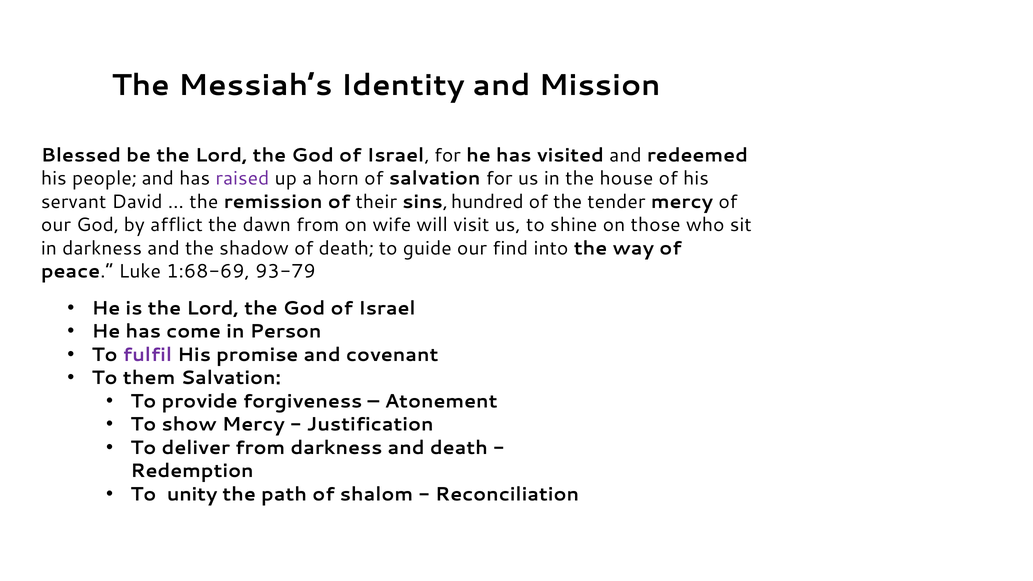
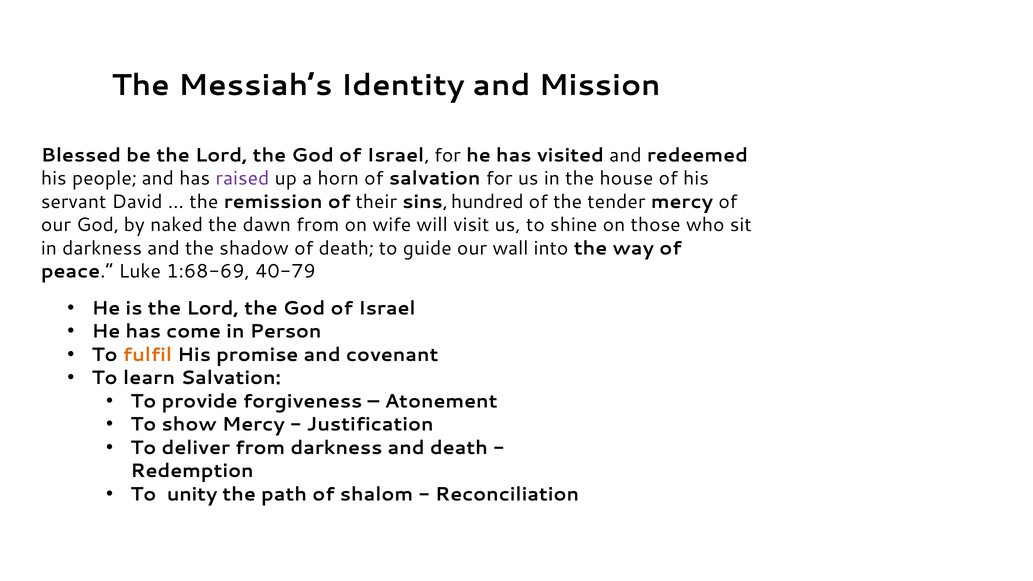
afflict: afflict -> naked
find: find -> wall
93-79: 93-79 -> 40-79
fulfil colour: purple -> orange
them: them -> learn
